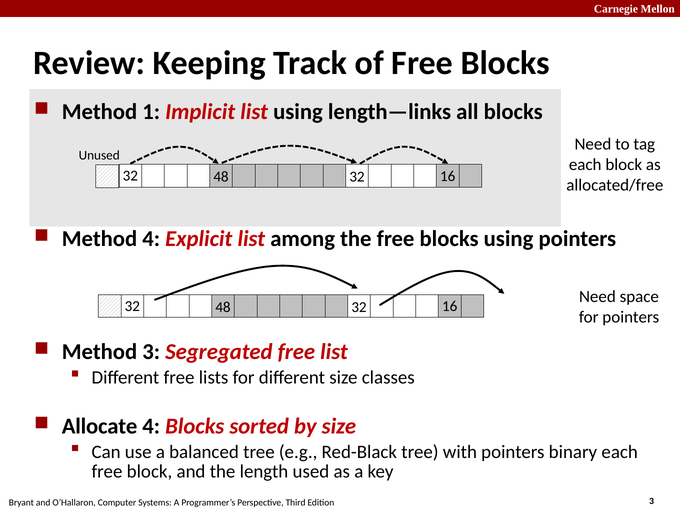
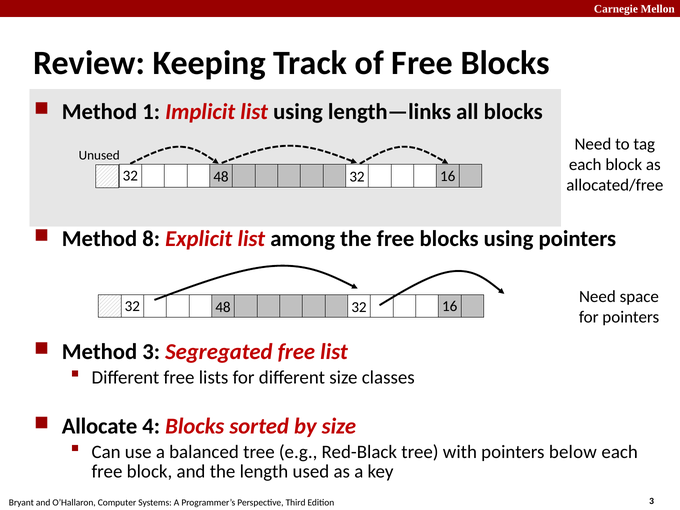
Method 4: 4 -> 8
binary: binary -> below
